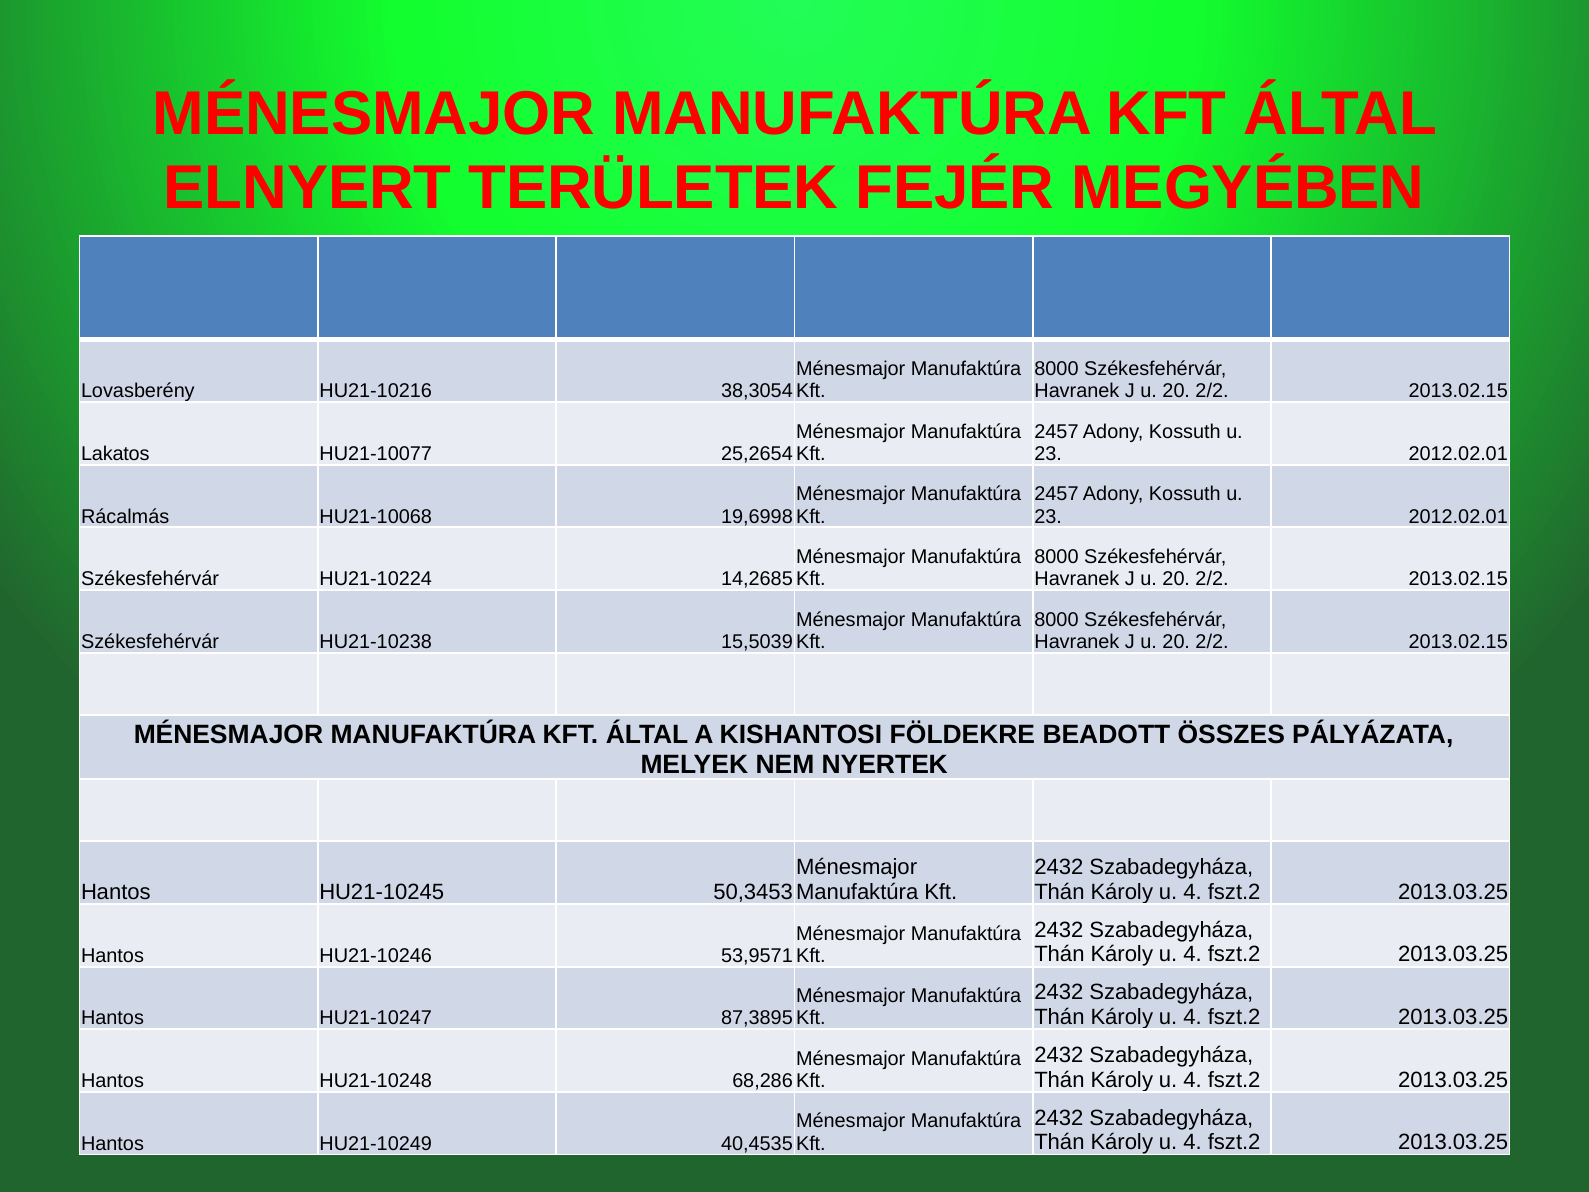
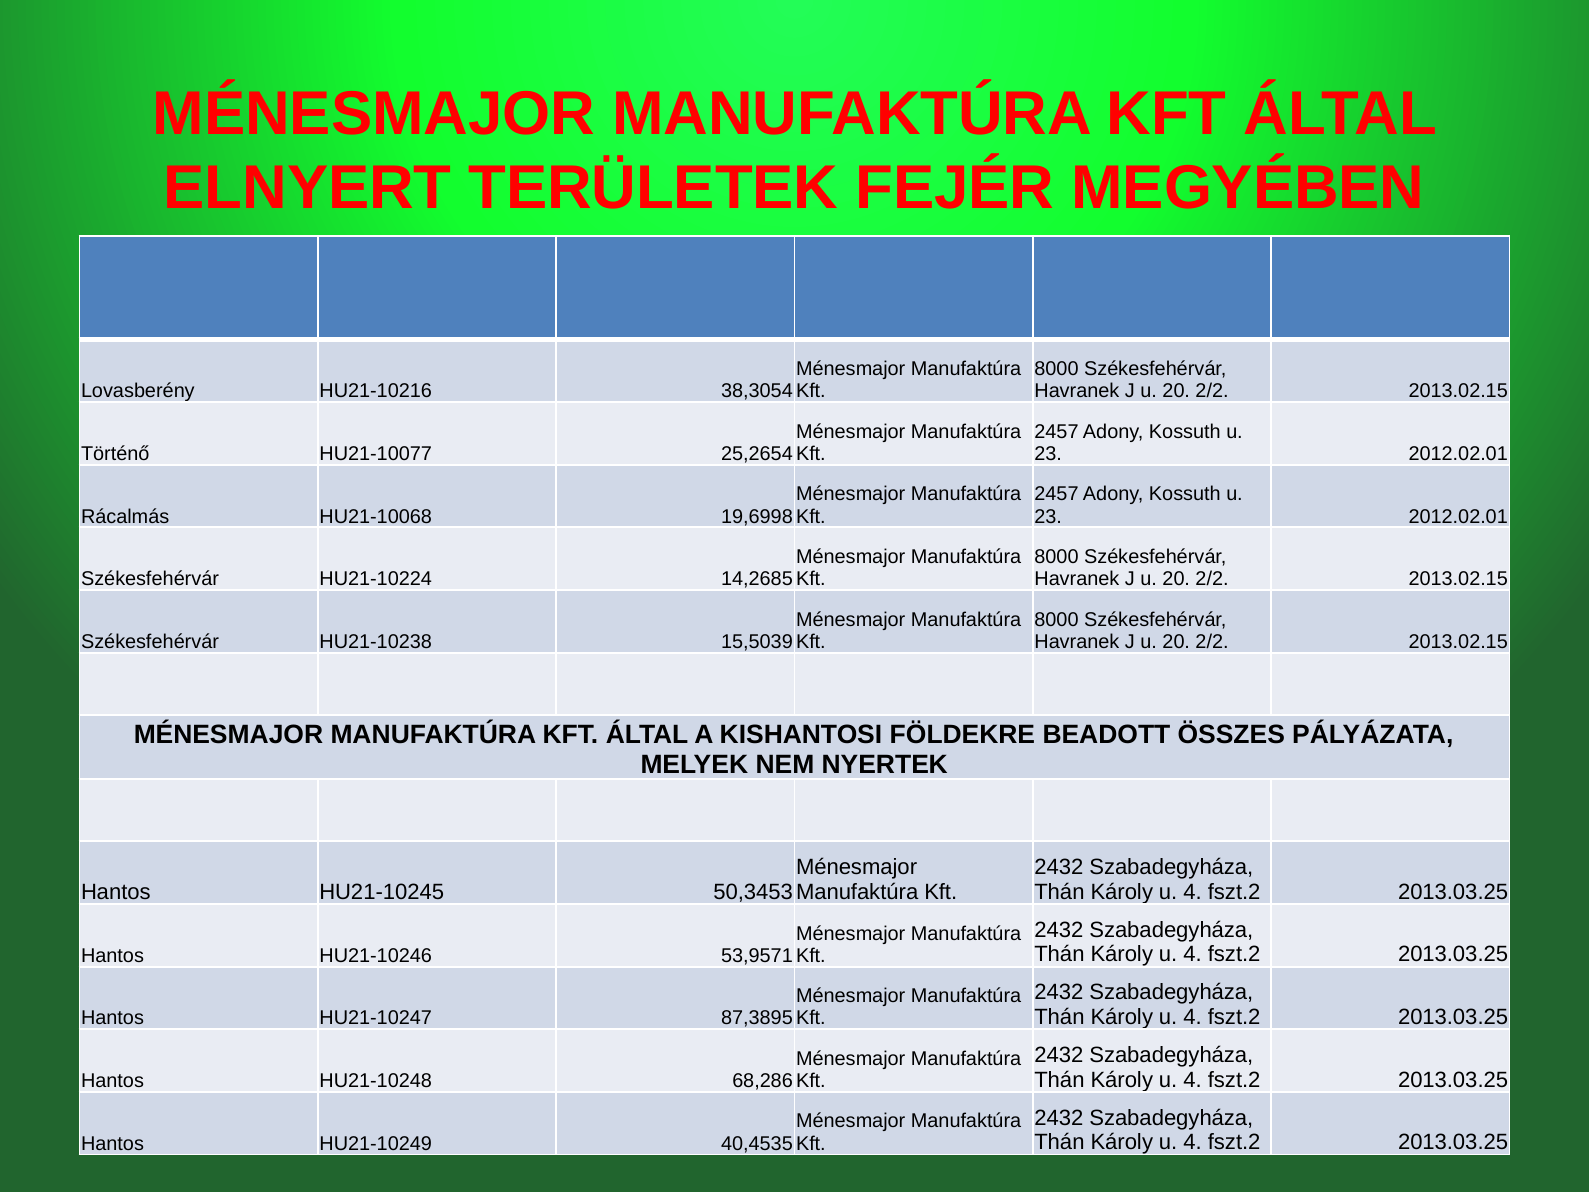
Lakatos: Lakatos -> Történő
